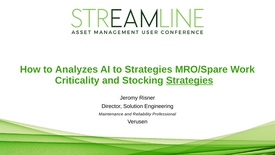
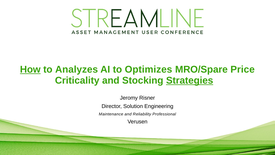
How underline: none -> present
to Strategies: Strategies -> Optimizes
Work: Work -> Price
